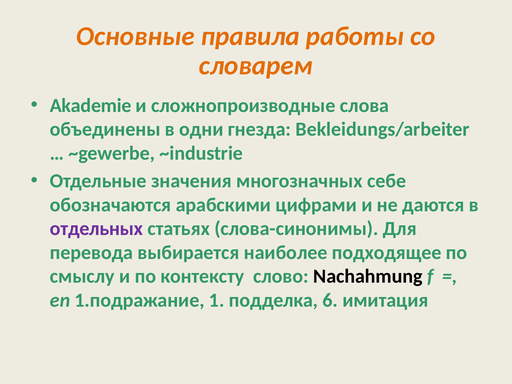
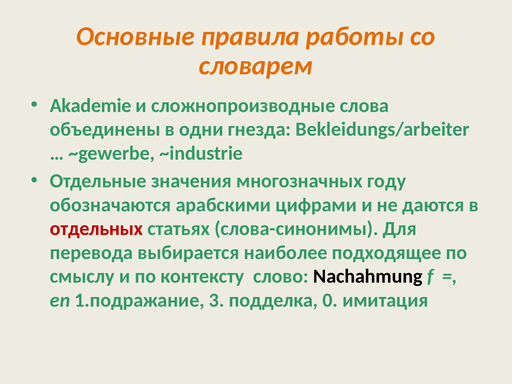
себе: себе -> году
отдельных colour: purple -> red
1: 1 -> 3
6: 6 -> 0
